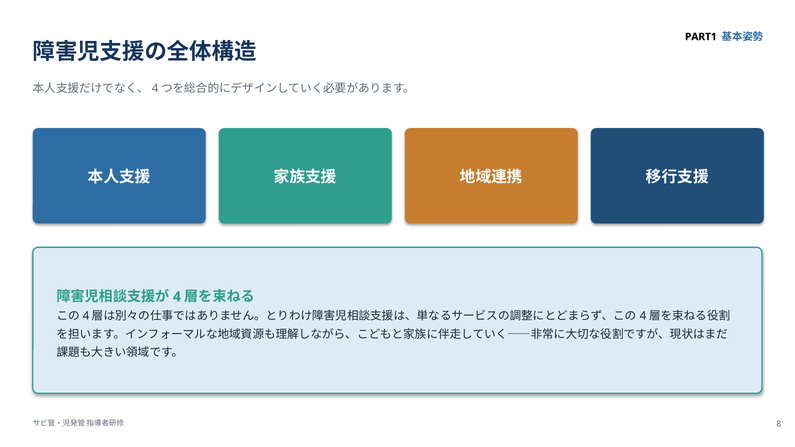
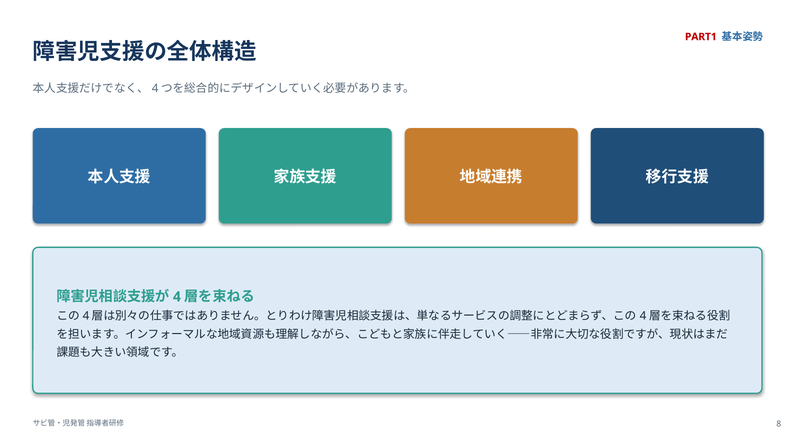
PART1 colour: black -> red
